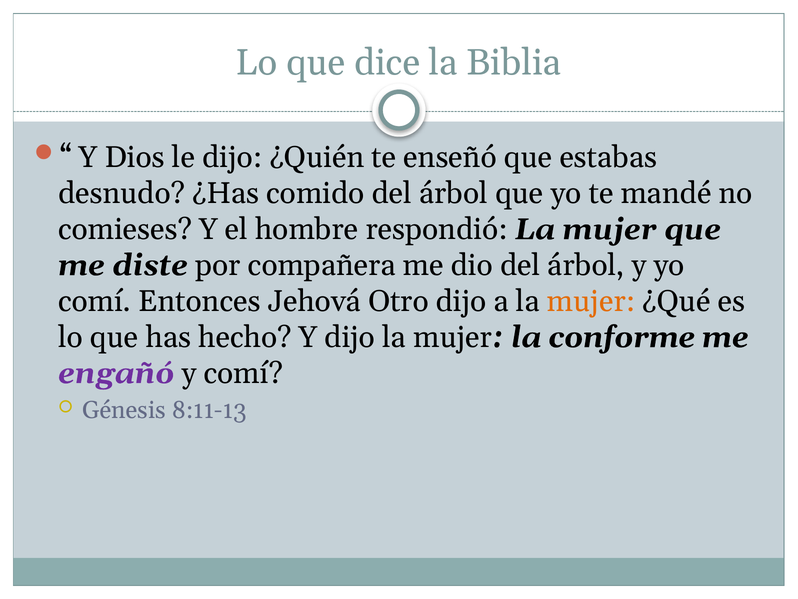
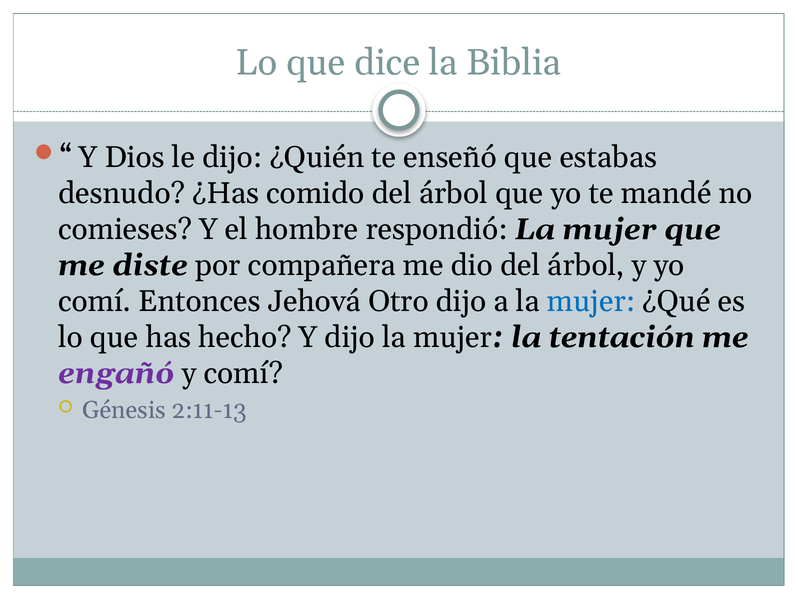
mujer at (591, 301) colour: orange -> blue
conforme: conforme -> tentación
8:11-13: 8:11-13 -> 2:11-13
